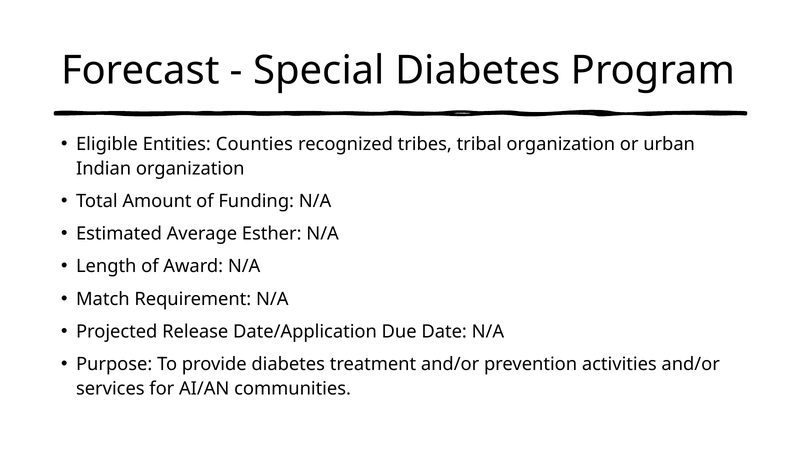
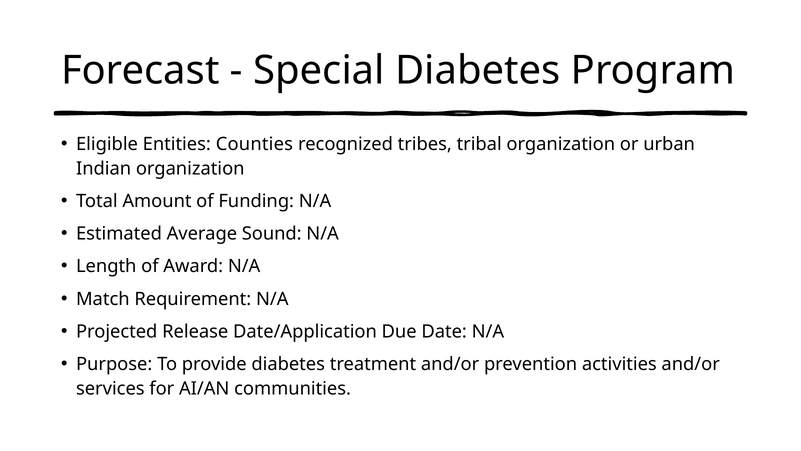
Esther: Esther -> Sound
